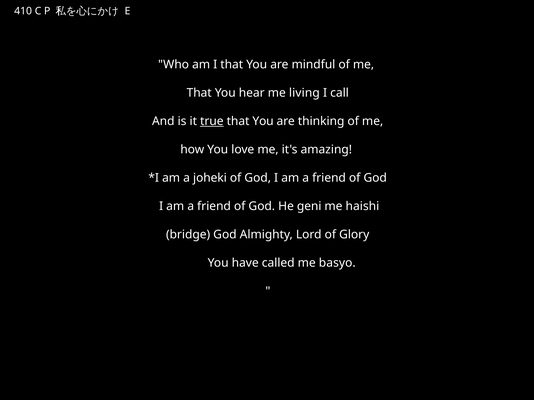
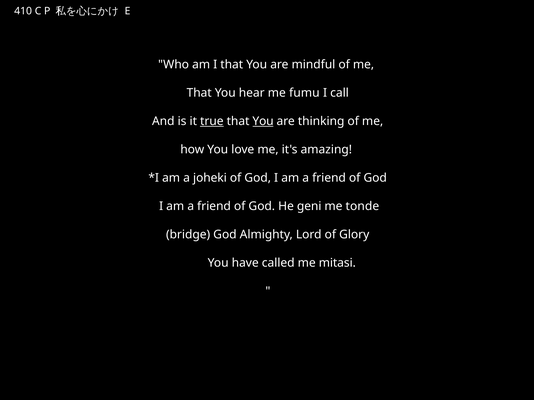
living: living -> fumu
You at (263, 121) underline: none -> present
haishi: haishi -> tonde
basyo: basyo -> mitasi
